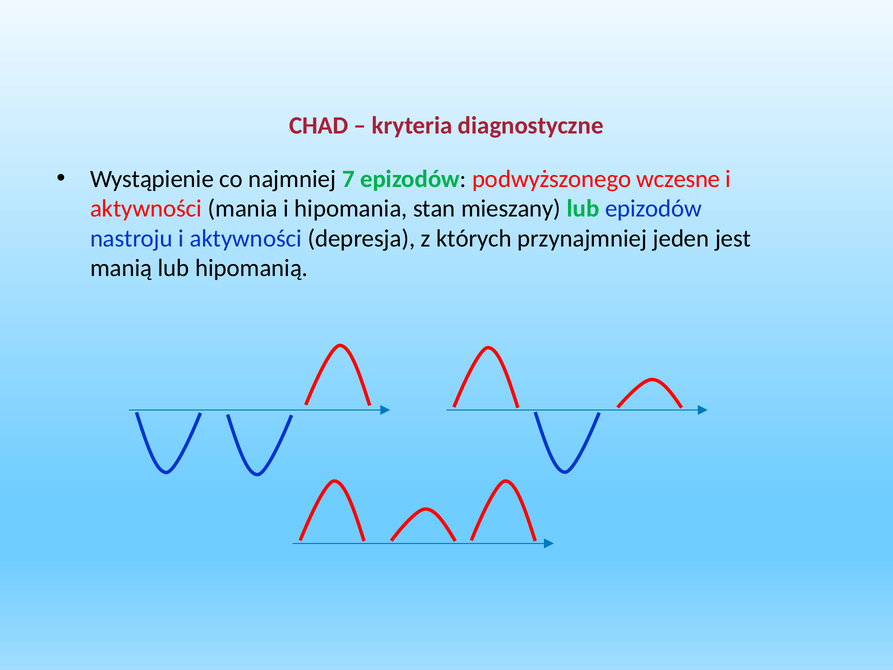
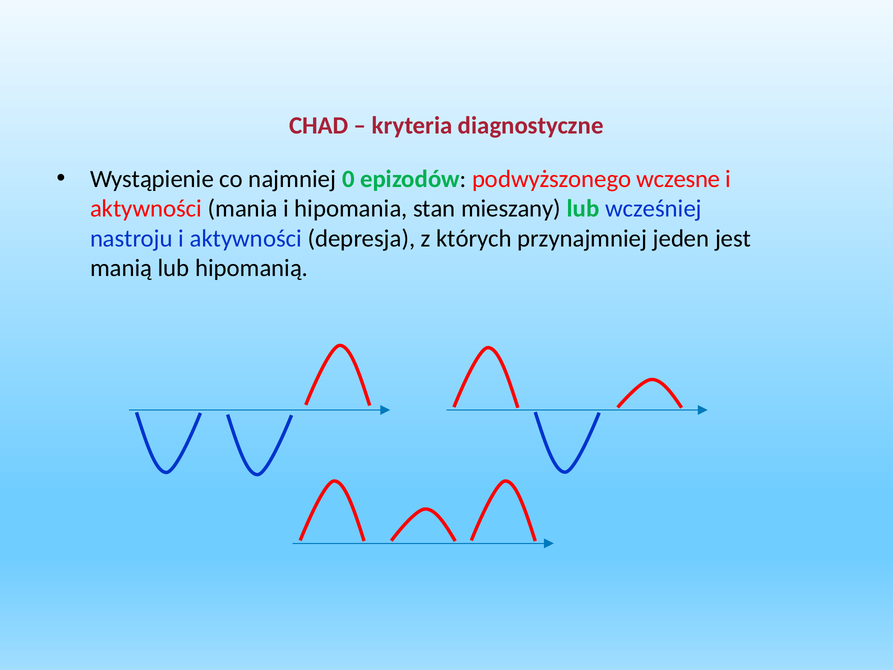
7: 7 -> 0
lub epizodów: epizodów -> wcześniej
